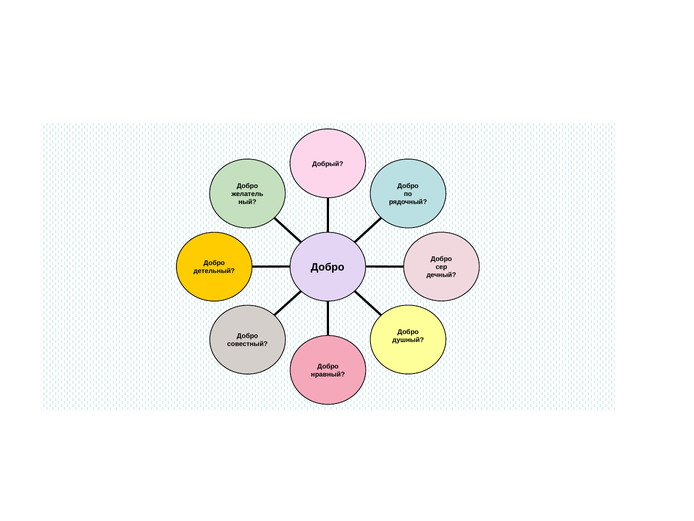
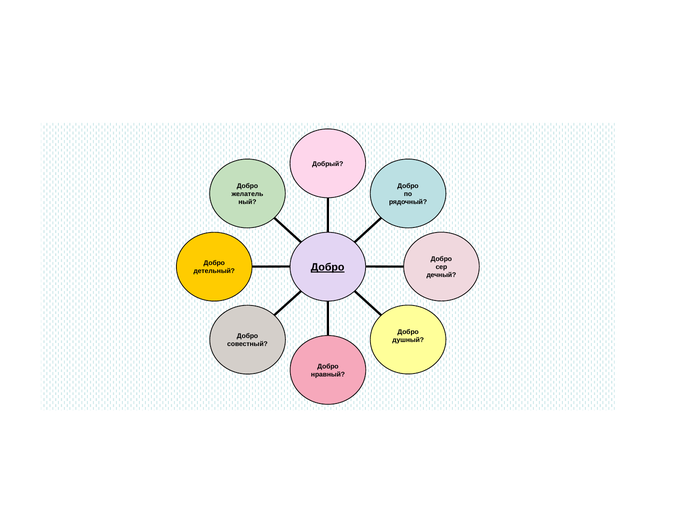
Добро at (328, 267) underline: none -> present
